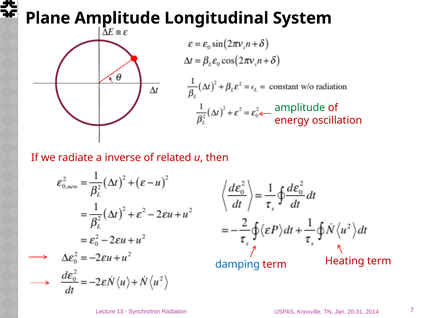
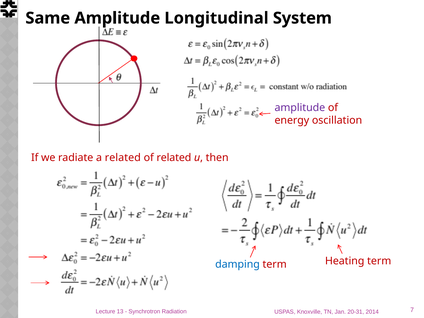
Plane: Plane -> Same
amplitude at (300, 108) colour: green -> purple
a inverse: inverse -> related
